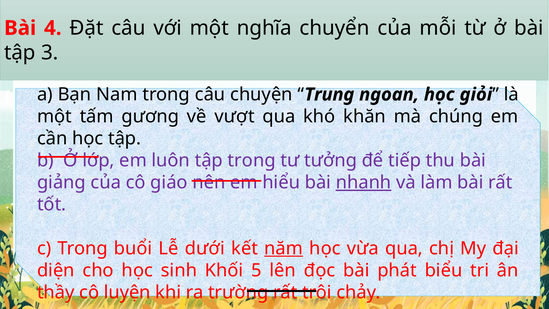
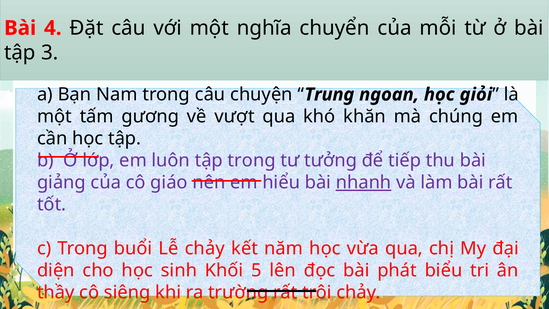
Lễ dưới: dưới -> chảy
năm underline: present -> none
luyện: luyện -> siêng
